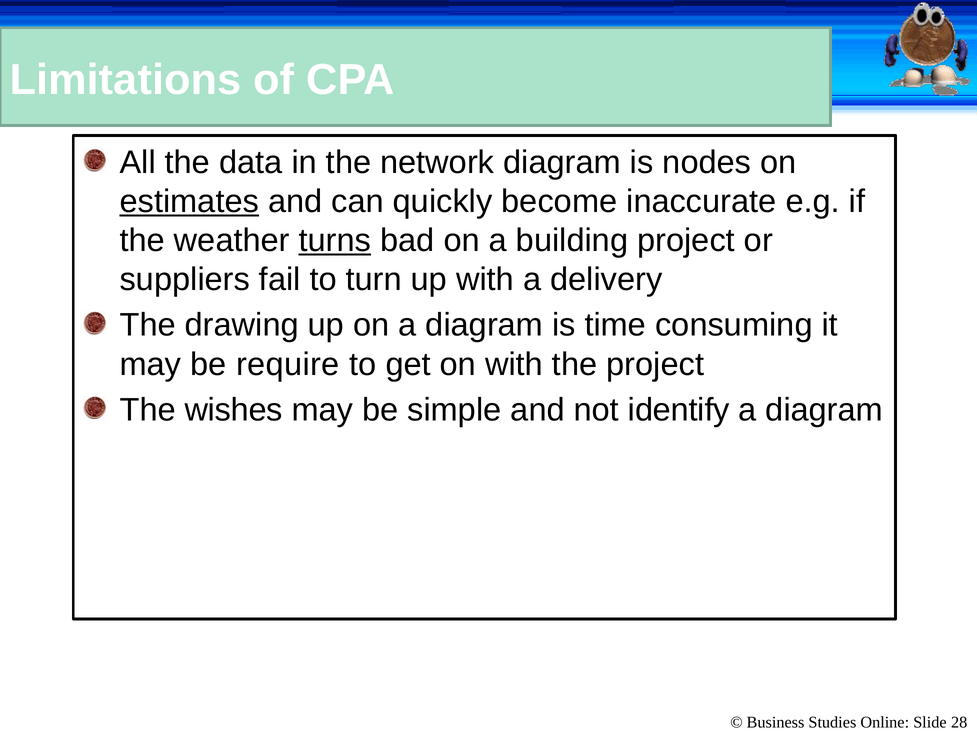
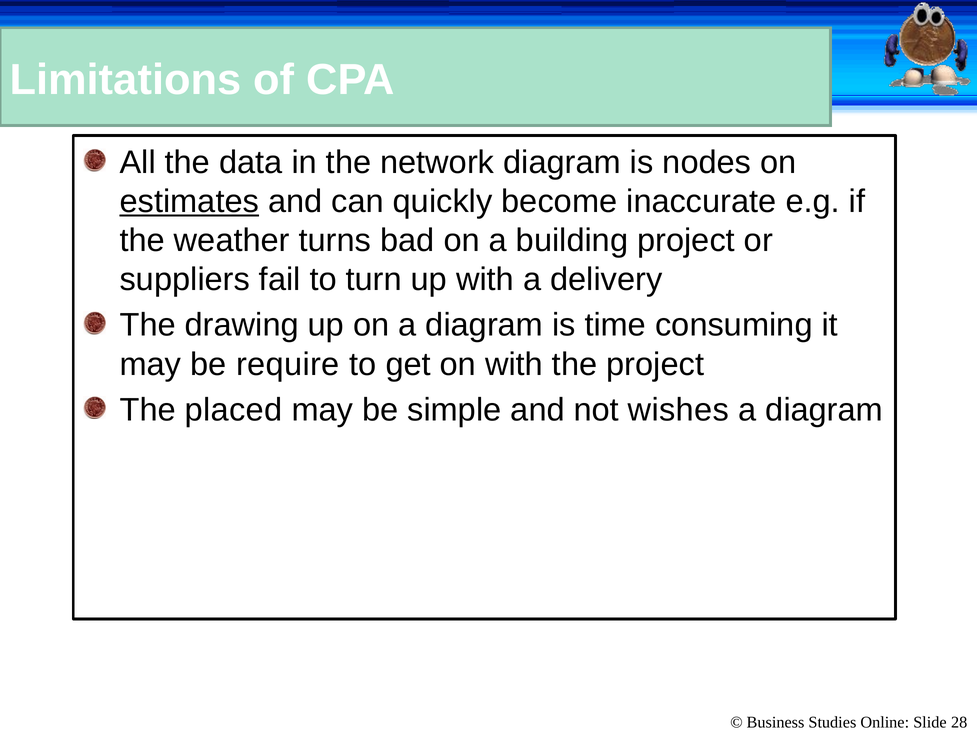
turns underline: present -> none
wishes: wishes -> placed
identify: identify -> wishes
